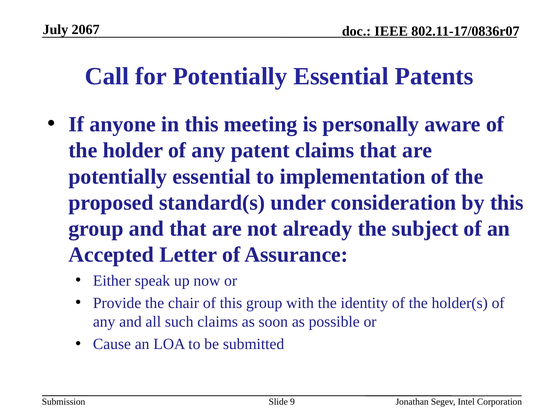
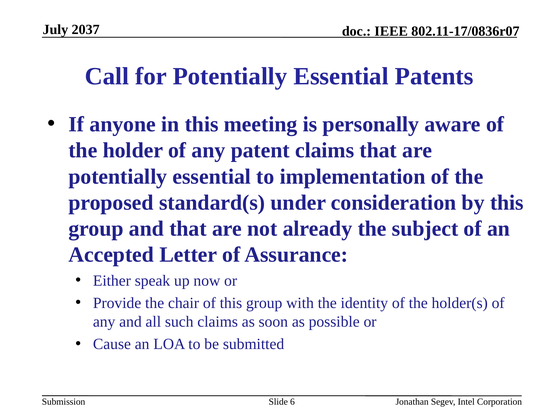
2067: 2067 -> 2037
9: 9 -> 6
